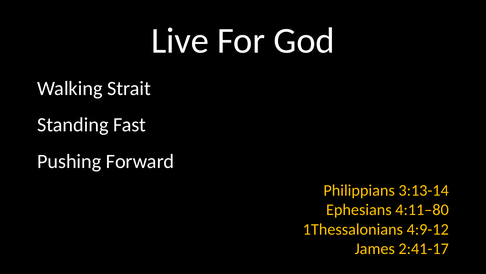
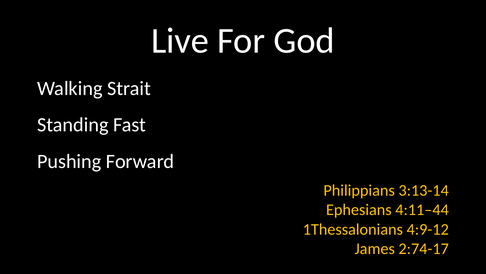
4:11–80: 4:11–80 -> 4:11–44
2:41-17: 2:41-17 -> 2:74-17
